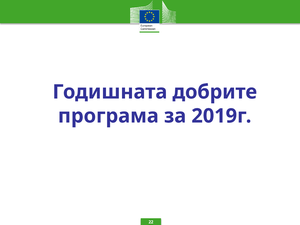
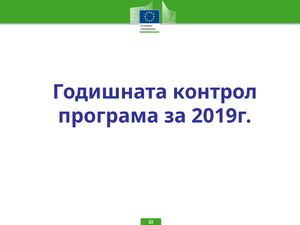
добрите: добрите -> контрол
